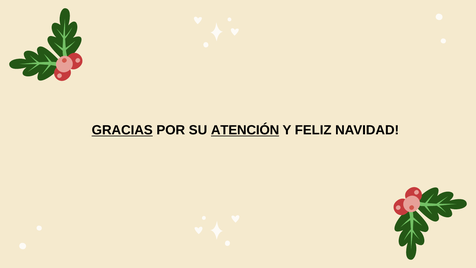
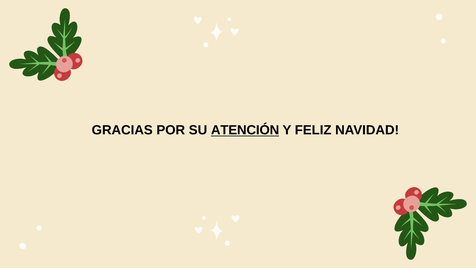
GRACIAS underline: present -> none
